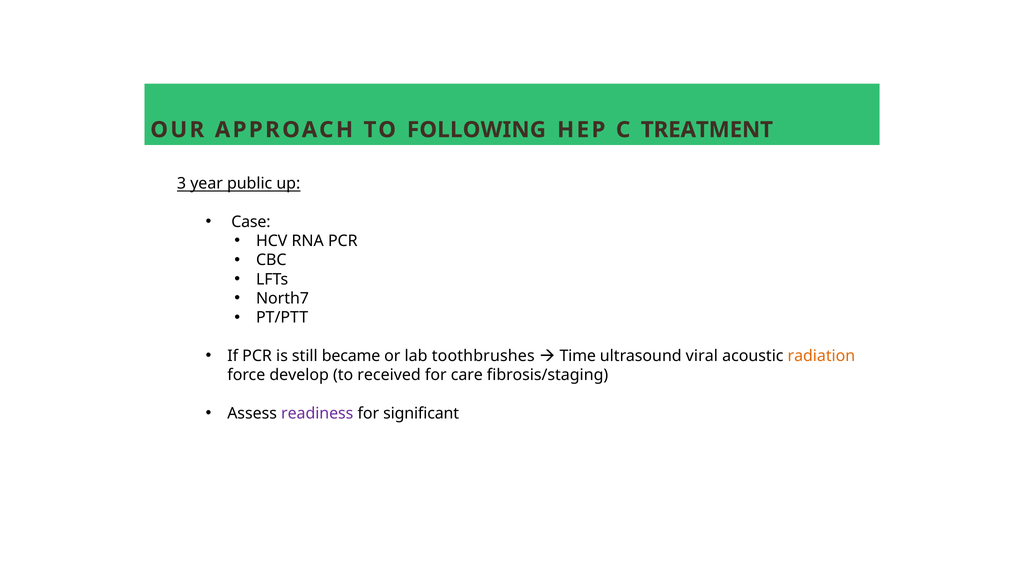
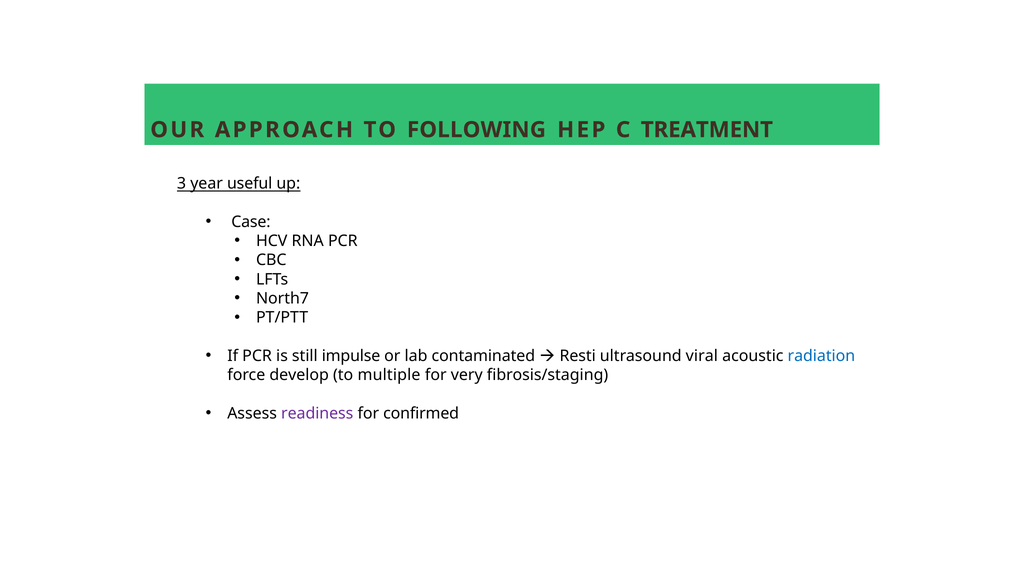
public: public -> useful
became: became -> impulse
toothbrushes: toothbrushes -> contaminated
Time: Time -> Resti
radiation colour: orange -> blue
received: received -> multiple
care: care -> very
significant: significant -> confirmed
